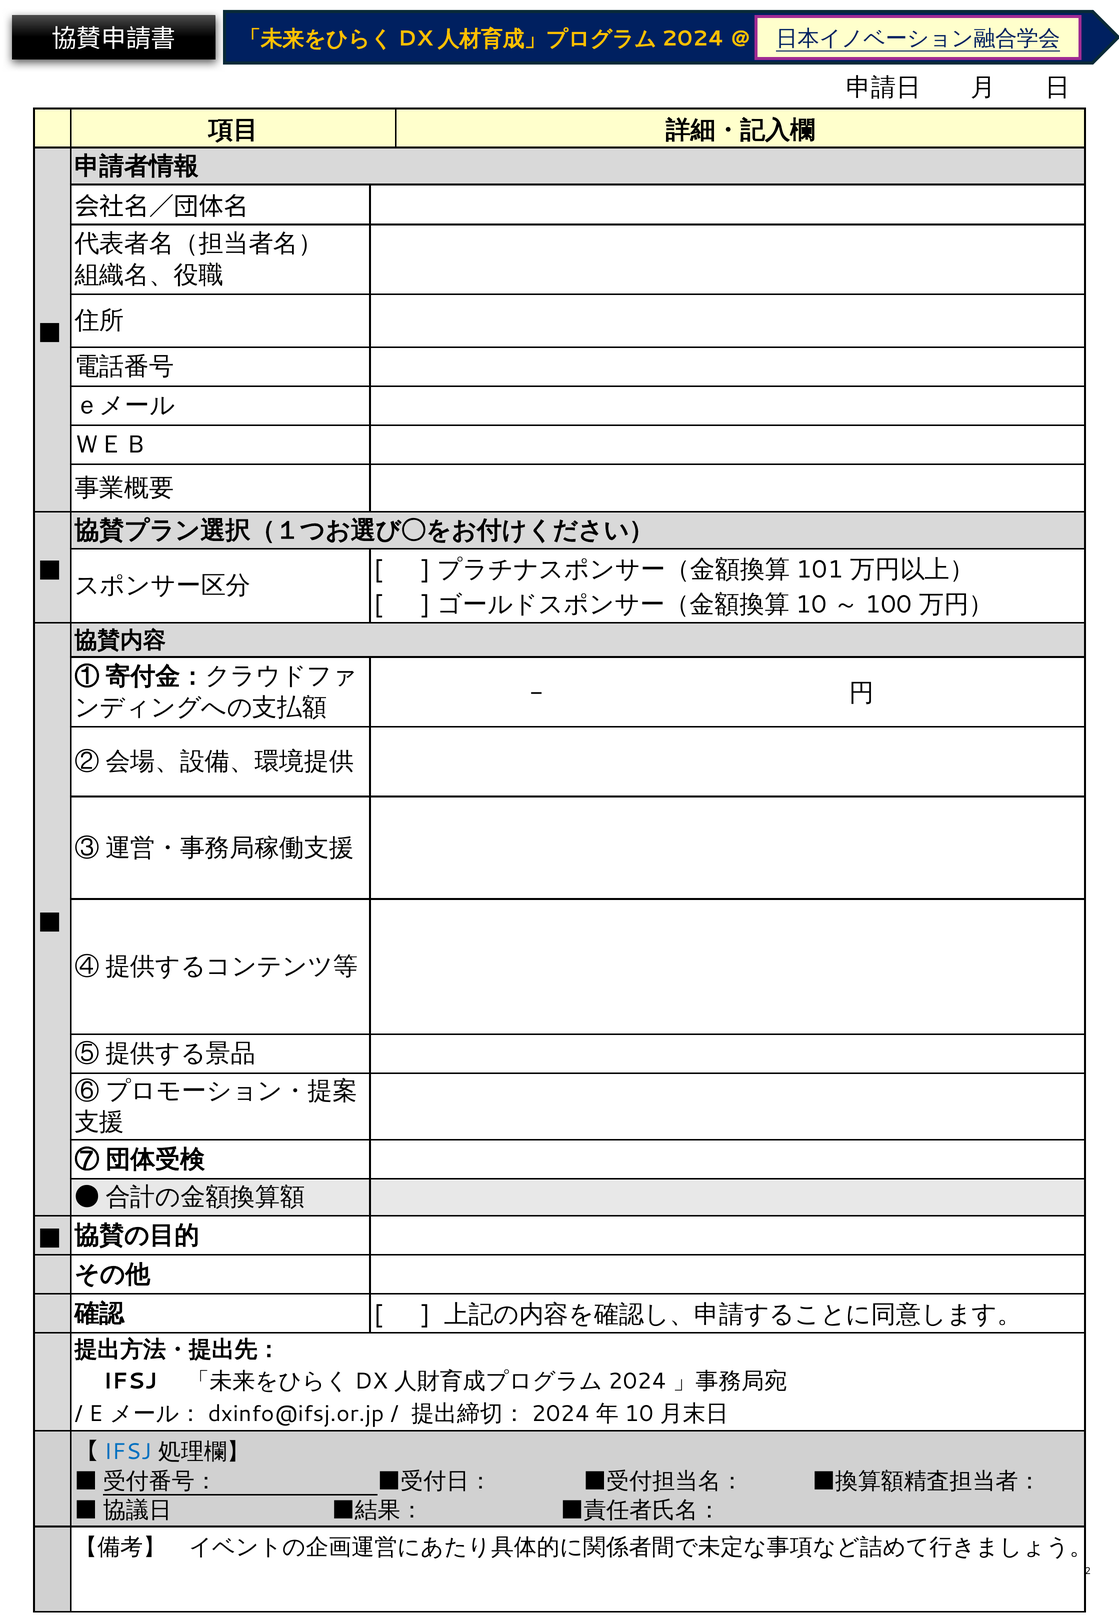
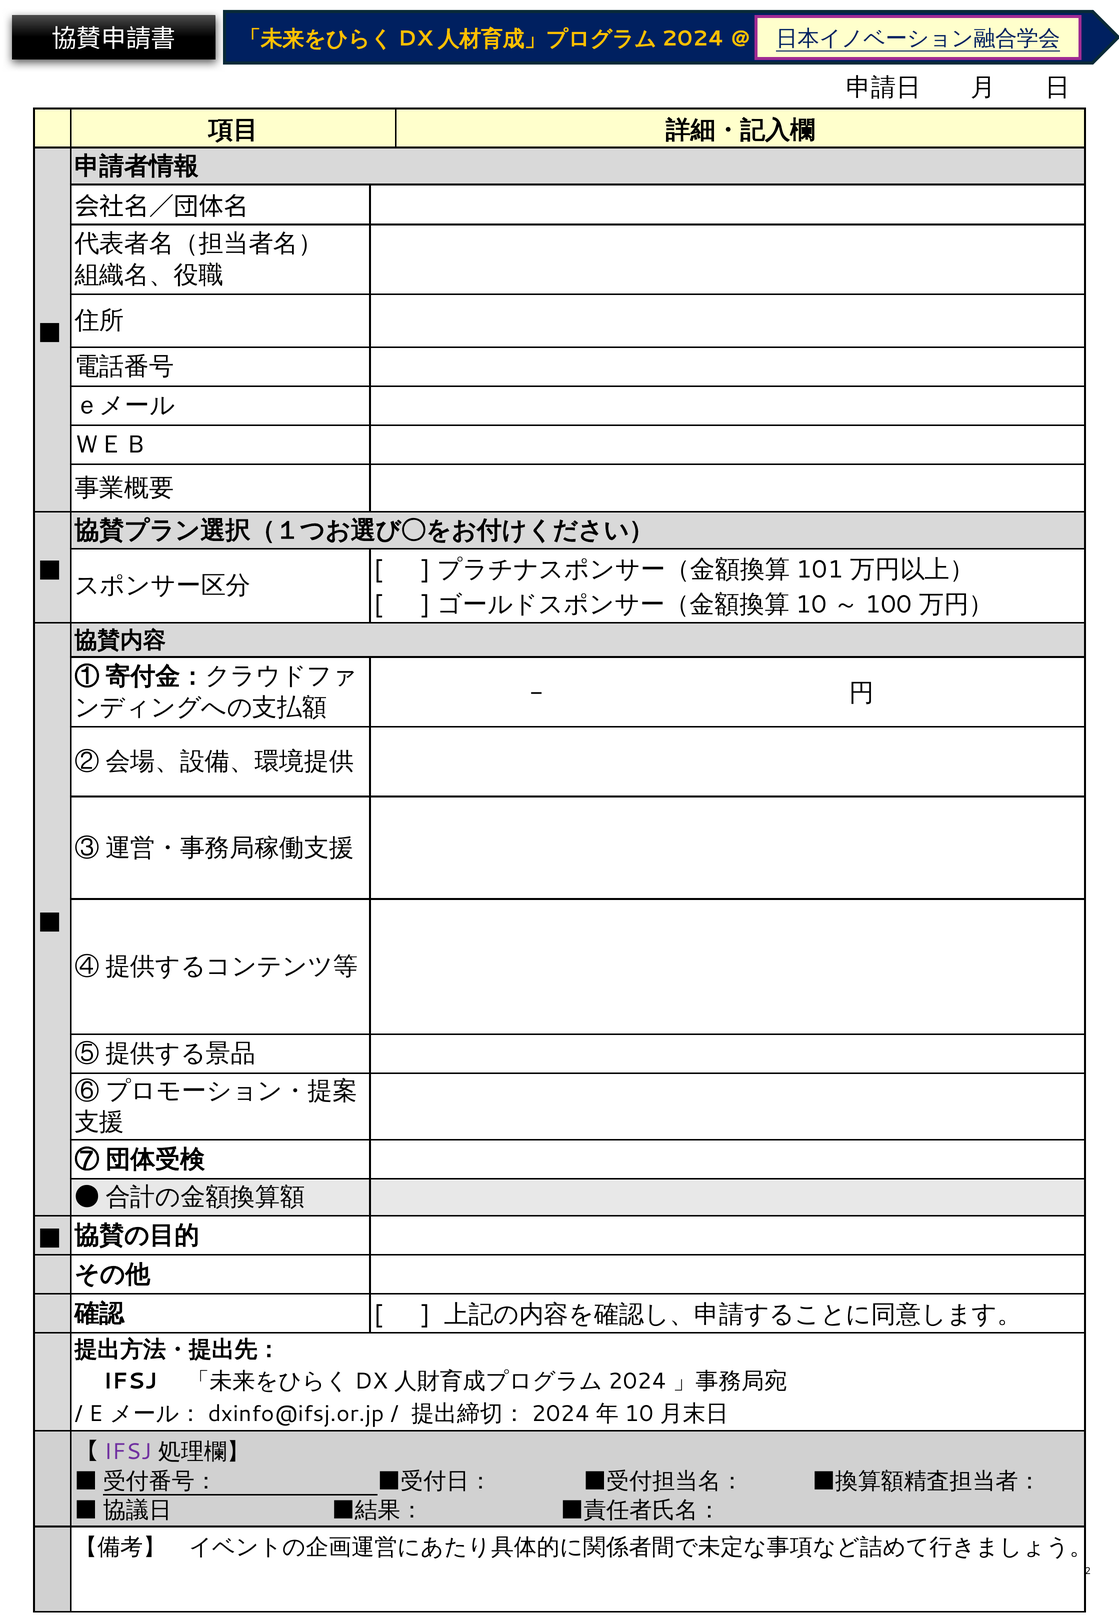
IFSJ at (128, 1452) colour: blue -> purple
